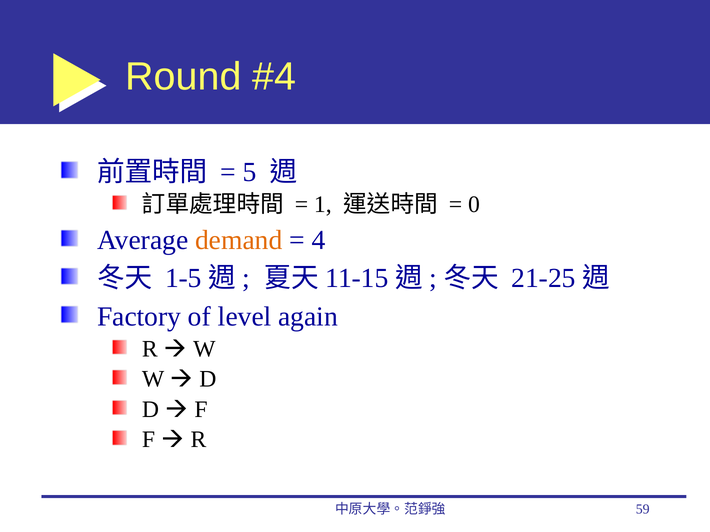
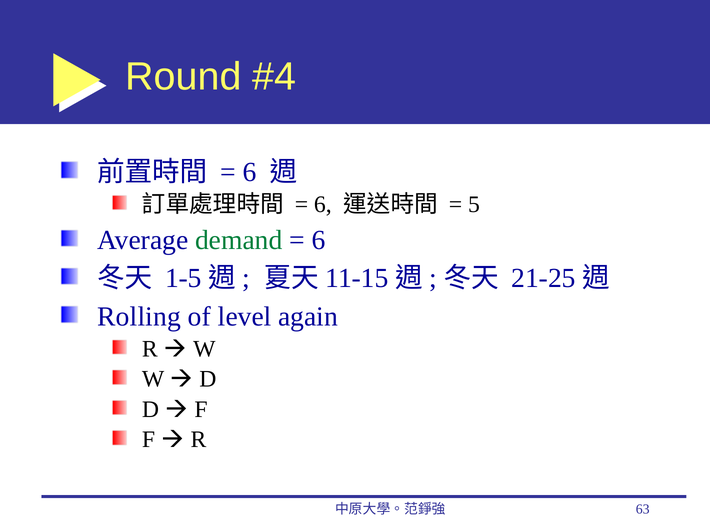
5 at (249, 172): 5 -> 6
1 at (323, 205): 1 -> 6
0: 0 -> 5
demand colour: orange -> green
4 at (319, 241): 4 -> 6
Factory: Factory -> Rolling
59: 59 -> 63
